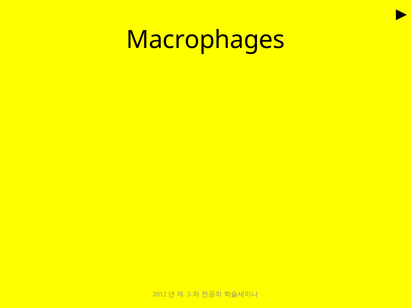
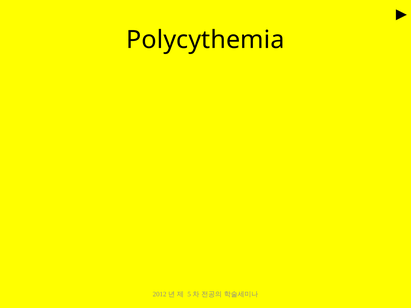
Macrophages: Macrophages -> Polycythemia
